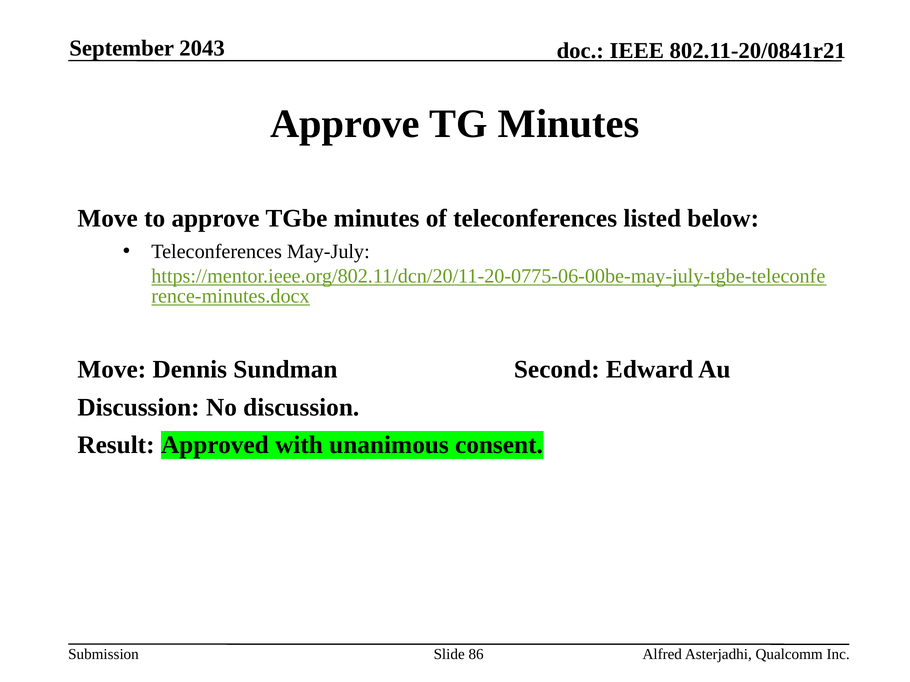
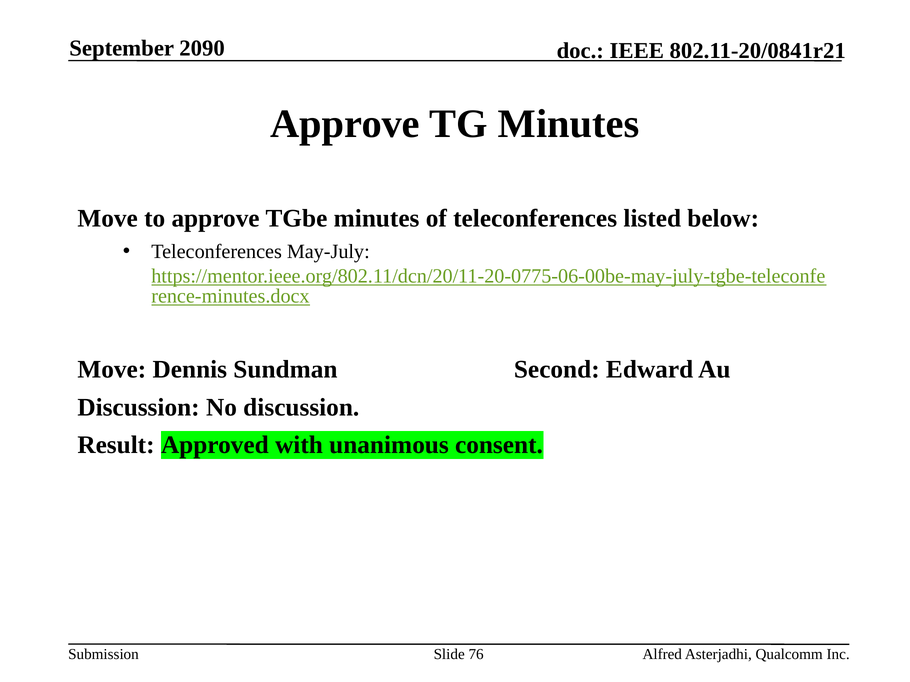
2043: 2043 -> 2090
86: 86 -> 76
